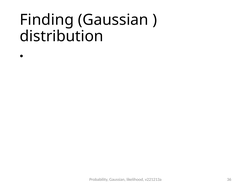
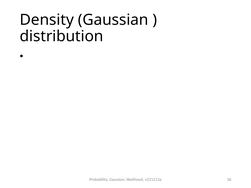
Finding: Finding -> Density
